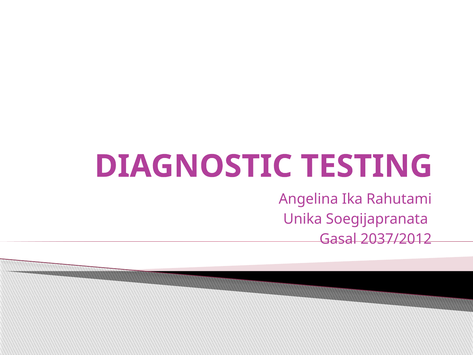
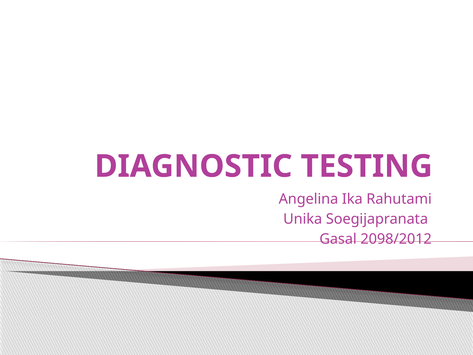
2037/2012: 2037/2012 -> 2098/2012
